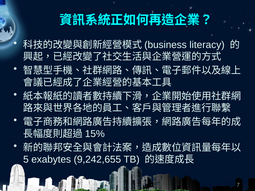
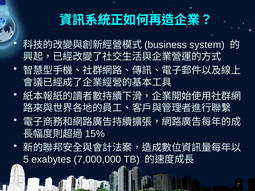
literacy: literacy -> system
9,242,655: 9,242,655 -> 7,000,000
